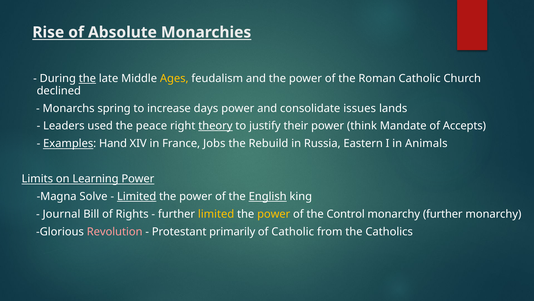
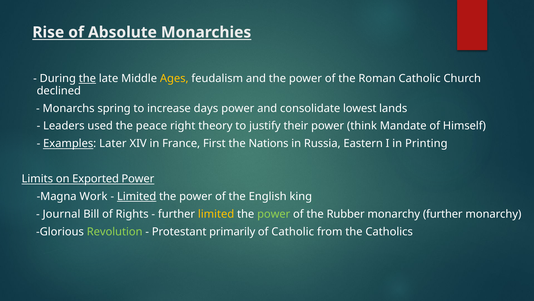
issues: issues -> lowest
theory underline: present -> none
Accepts: Accepts -> Himself
Hand: Hand -> Later
Jobs: Jobs -> First
Rebuild: Rebuild -> Nations
Animals: Animals -> Printing
Learning: Learning -> Exported
Solve: Solve -> Work
English underline: present -> none
power at (274, 214) colour: yellow -> light green
Control: Control -> Rubber
Revolution colour: pink -> light green
